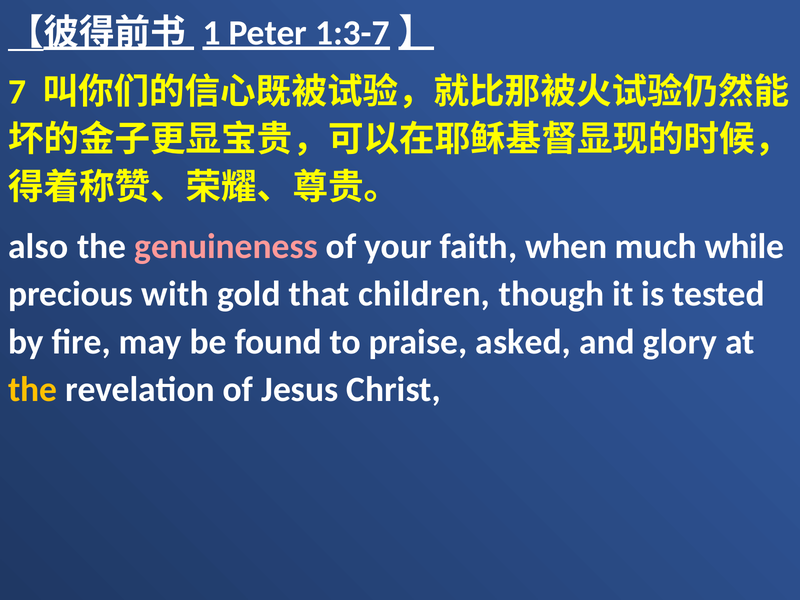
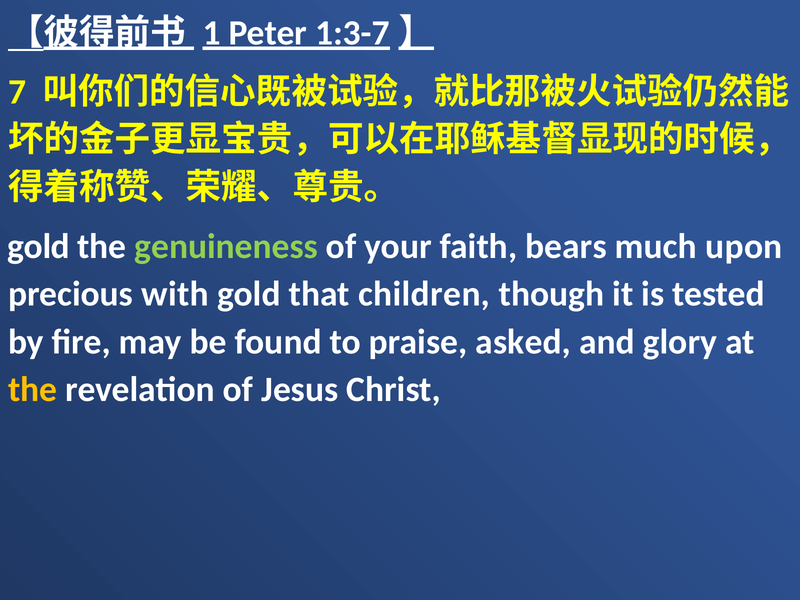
also at (38, 246): also -> gold
genuineness colour: pink -> light green
when: when -> bears
while: while -> upon
